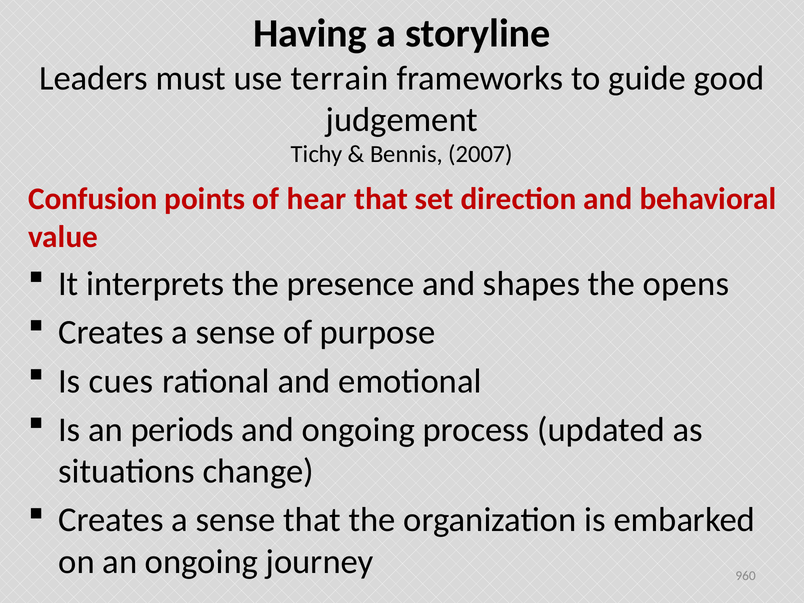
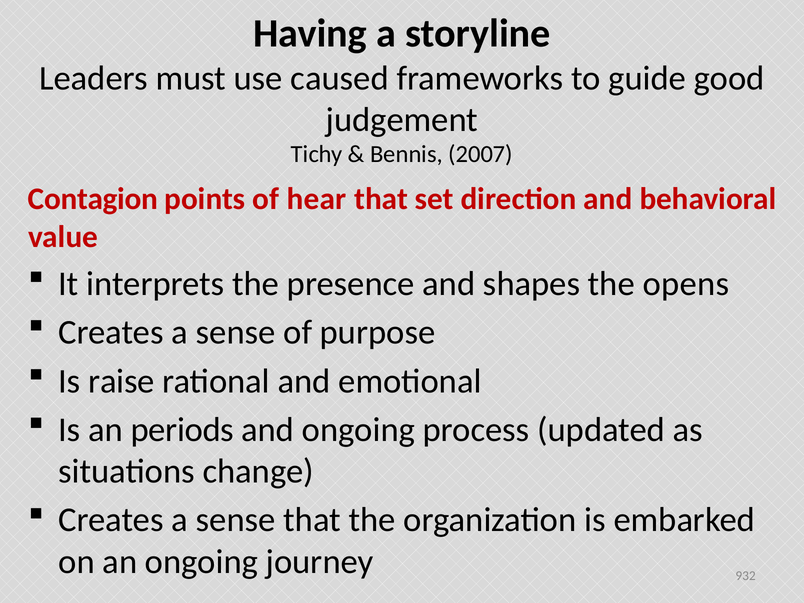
terrain: terrain -> caused
Confusion: Confusion -> Contagion
cues: cues -> raise
960: 960 -> 932
